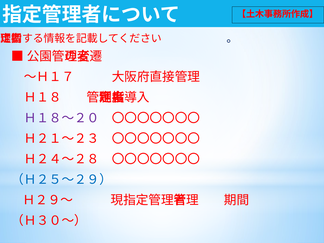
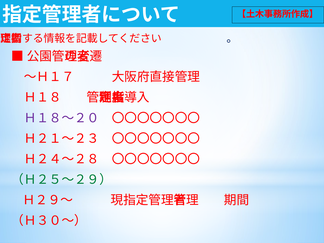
（Ｈ２５～２９） colour: blue -> green
